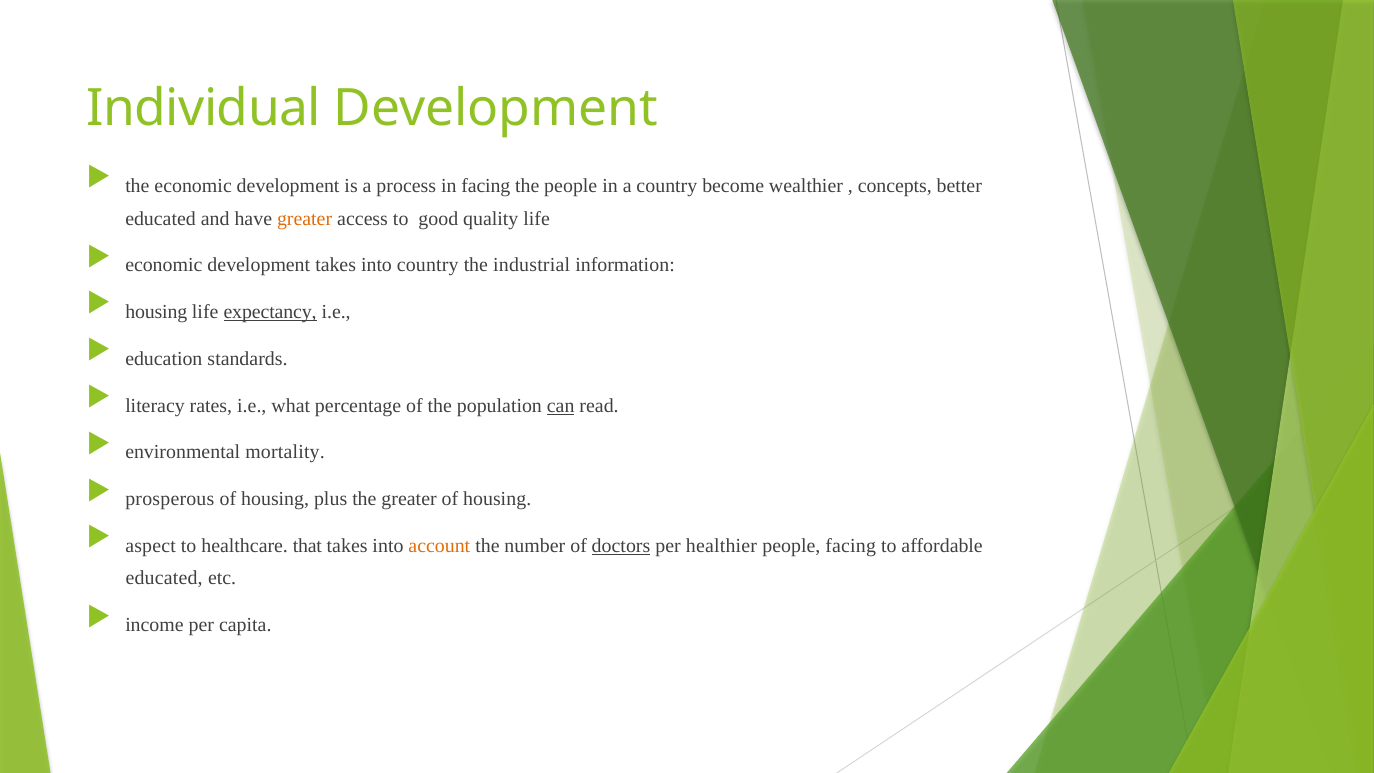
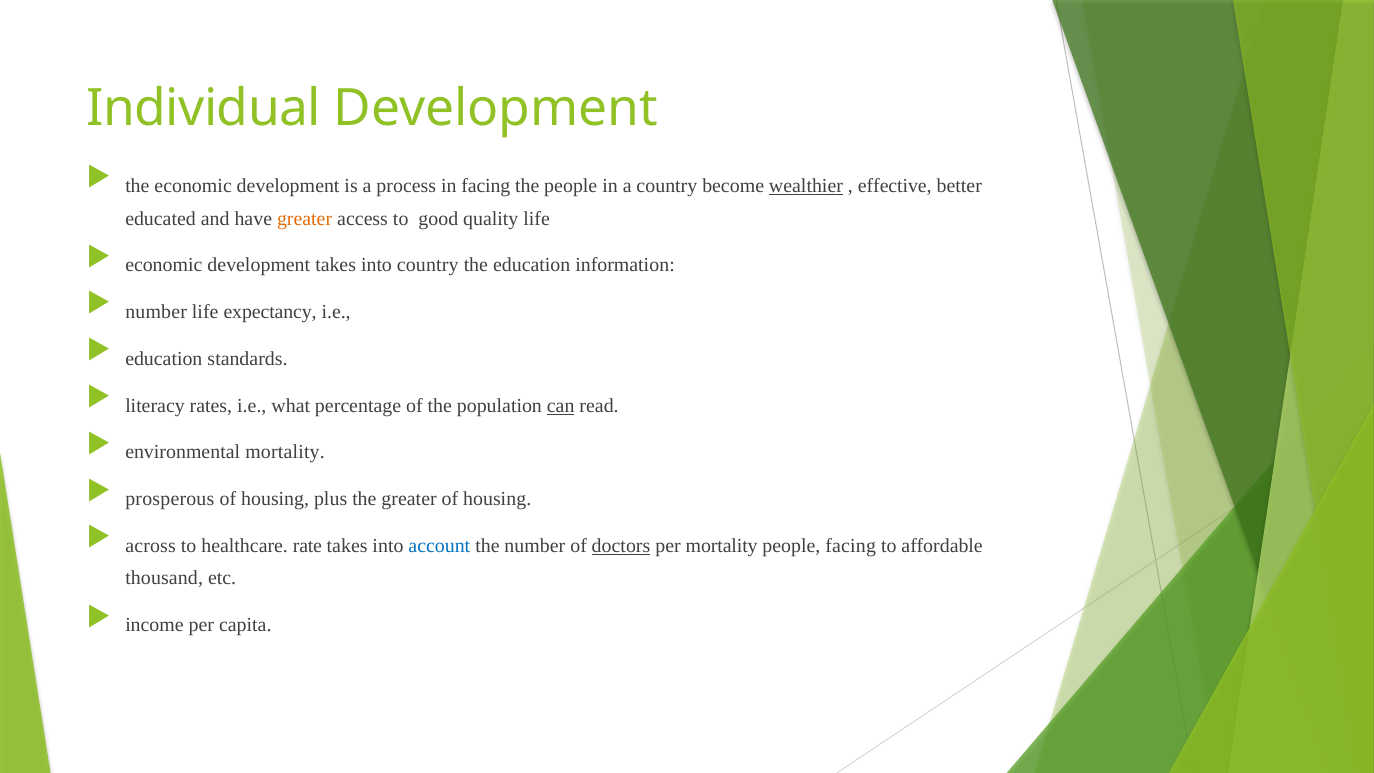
wealthier underline: none -> present
concepts: concepts -> effective
the industrial: industrial -> education
housing at (156, 312): housing -> number
expectancy underline: present -> none
aspect: aspect -> across
that: that -> rate
account colour: orange -> blue
per healthier: healthier -> mortality
educated at (164, 578): educated -> thousand
